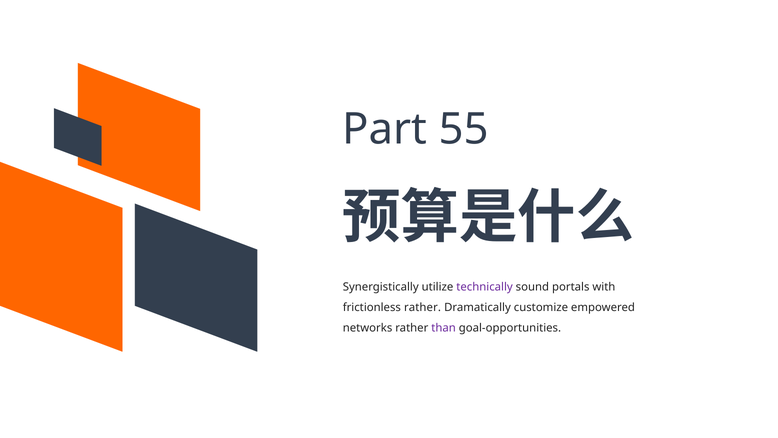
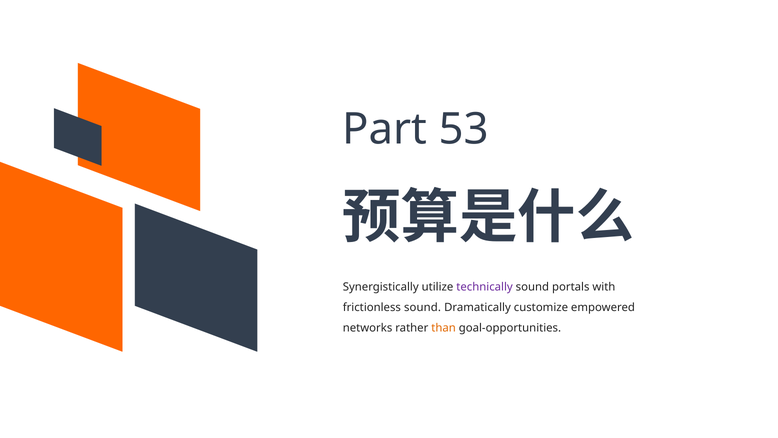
55: 55 -> 53
frictionless rather: rather -> sound
than colour: purple -> orange
